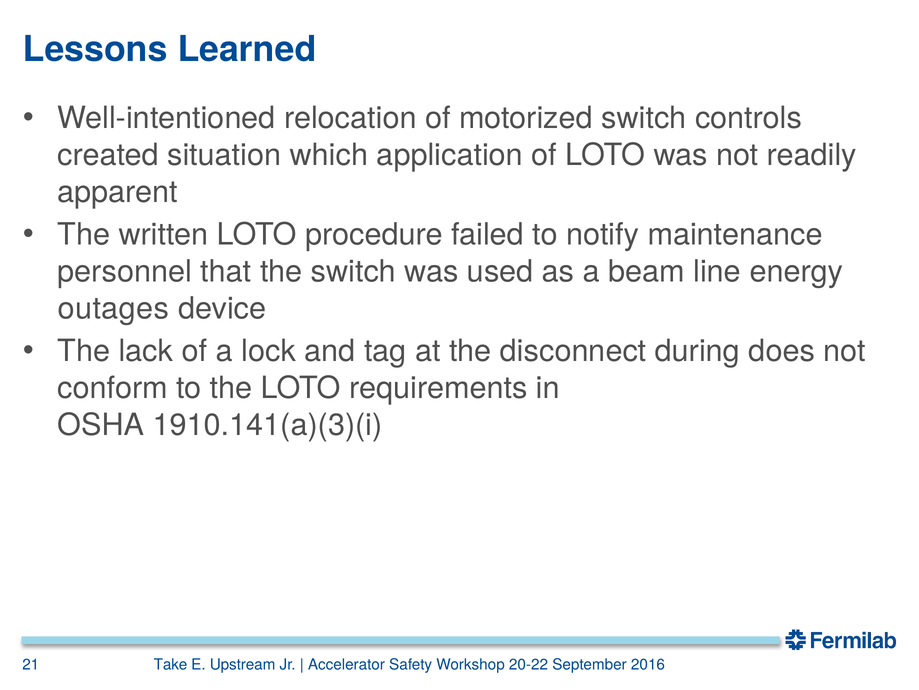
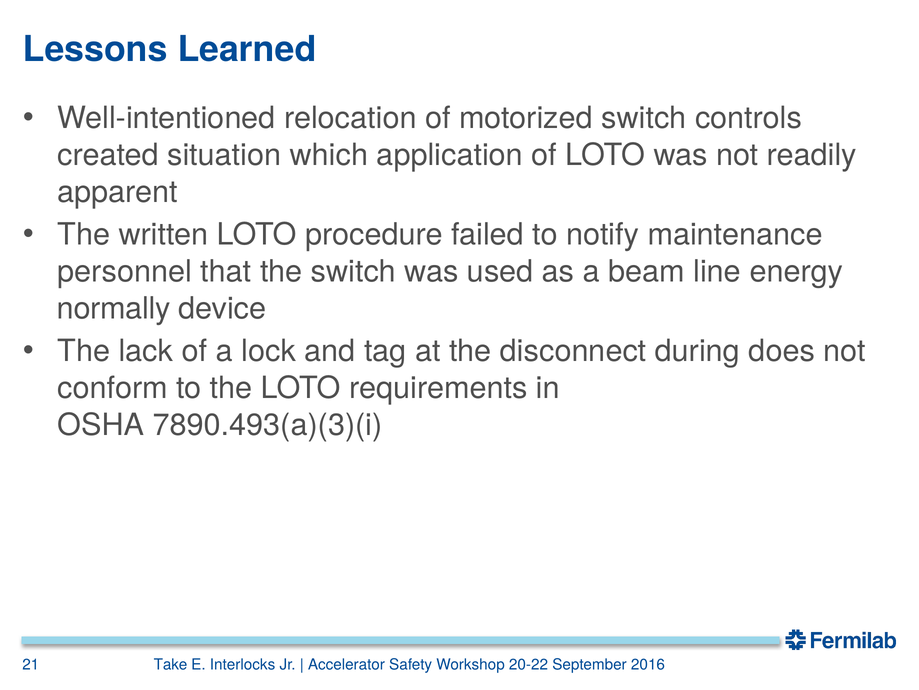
outages: outages -> normally
1910.141(a)(3)(i: 1910.141(a)(3)(i -> 7890.493(a)(3)(i
Upstream: Upstream -> Interlocks
